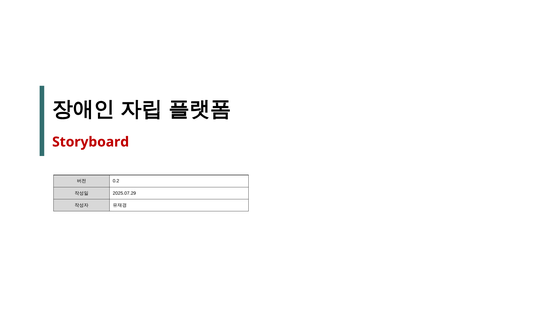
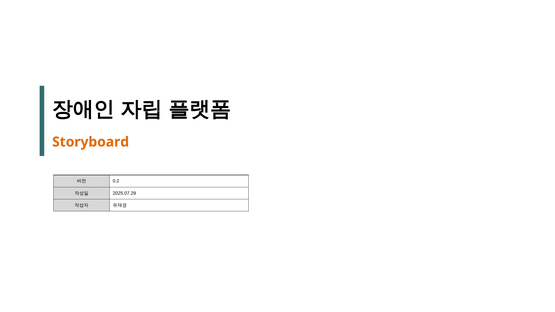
Storyboard colour: red -> orange
